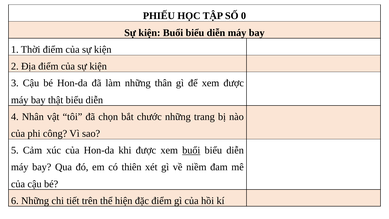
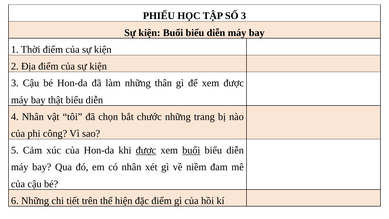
SỐ 0: 0 -> 3
được at (146, 150) underline: none -> present
có thiên: thiên -> nhân
